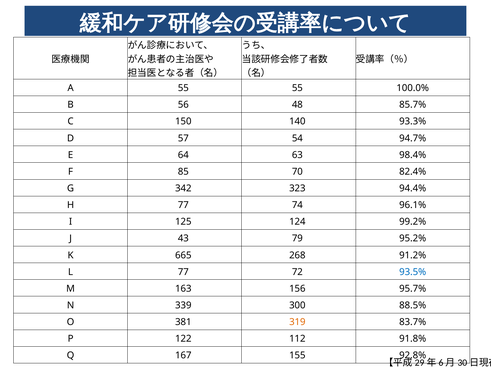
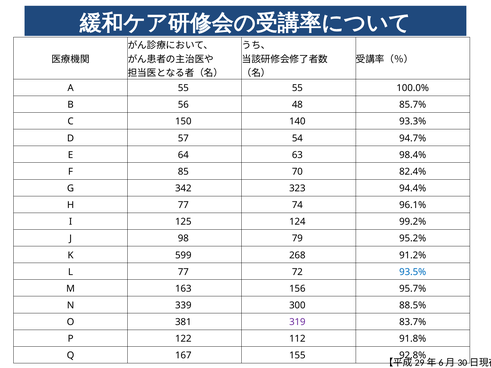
43: 43 -> 98
665: 665 -> 599
319 colour: orange -> purple
